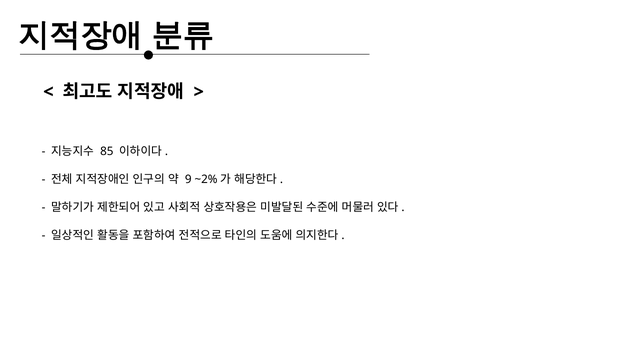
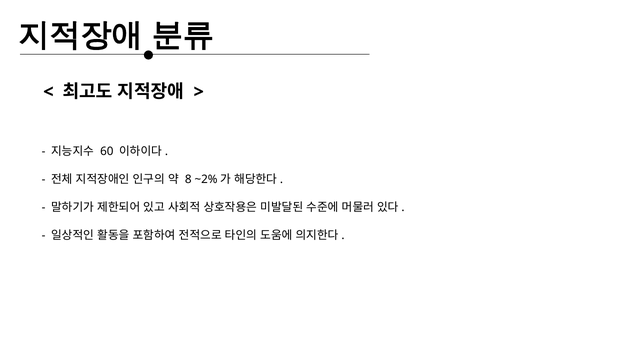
85: 85 -> 60
9: 9 -> 8
